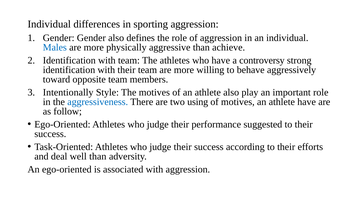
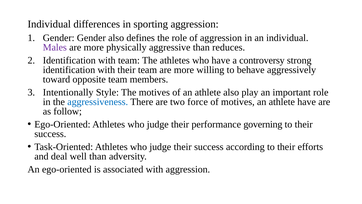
Males colour: blue -> purple
achieve: achieve -> reduces
using: using -> force
suggested: suggested -> governing
